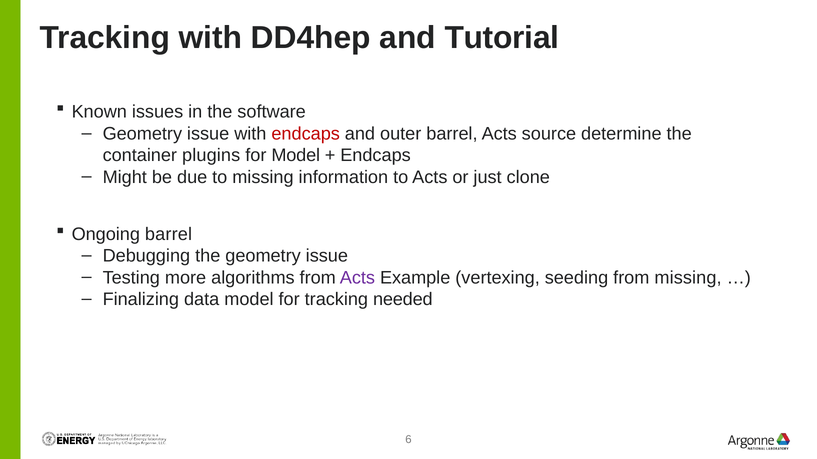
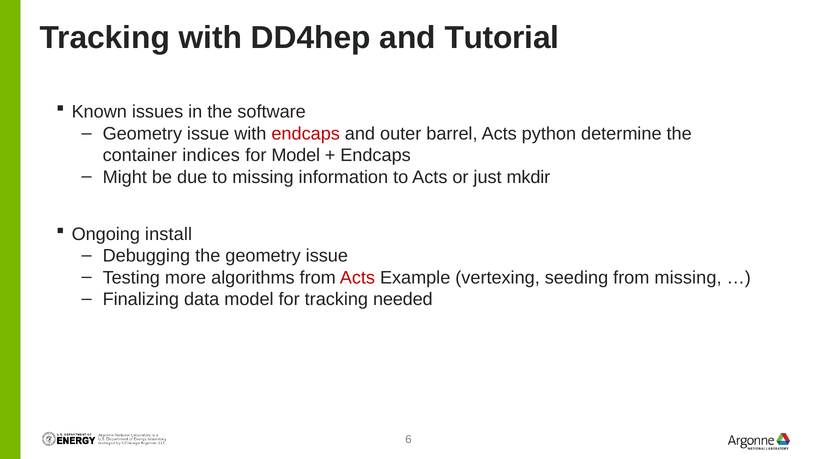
source: source -> python
plugins: plugins -> indices
clone: clone -> mkdir
Ongoing barrel: barrel -> install
Acts at (357, 278) colour: purple -> red
